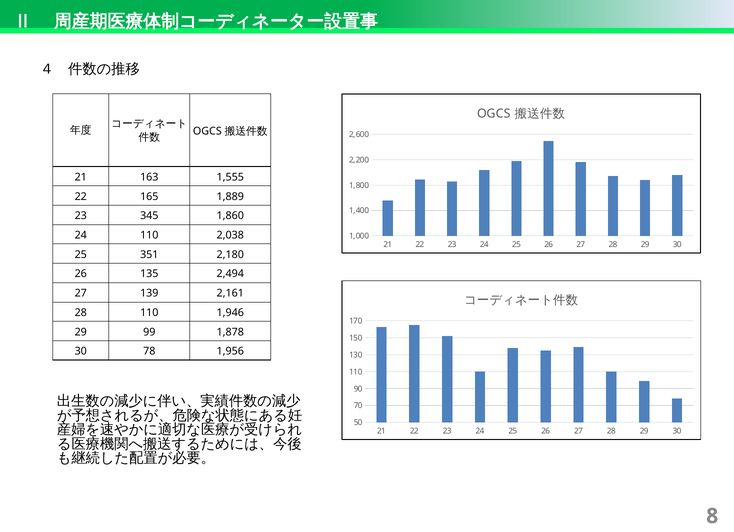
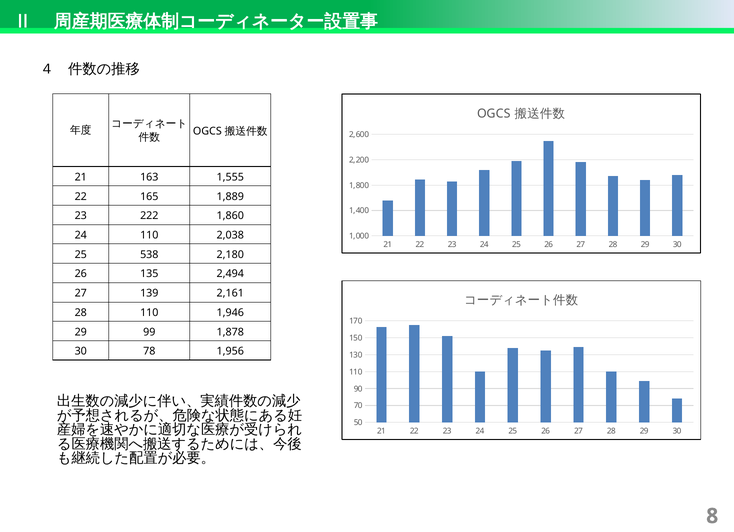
345: 345 -> 222
351: 351 -> 538
